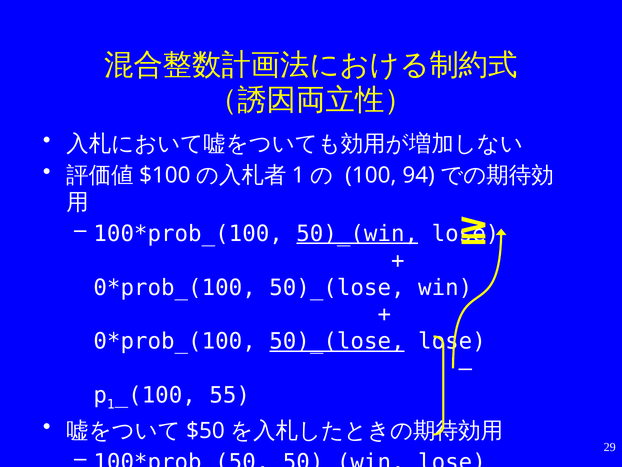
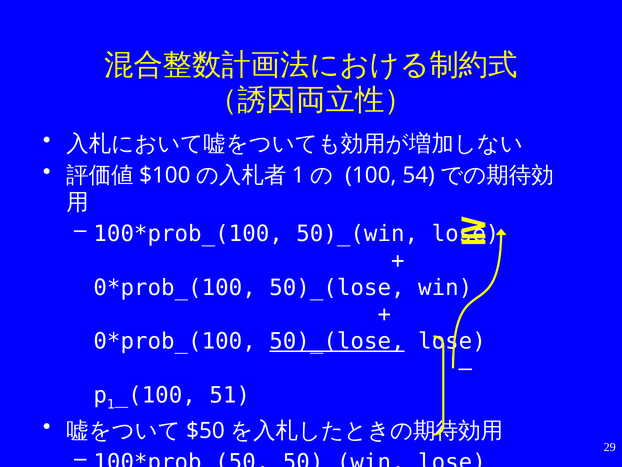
94: 94 -> 54
50)_(win at (357, 233) underline: present -> none
55: 55 -> 51
